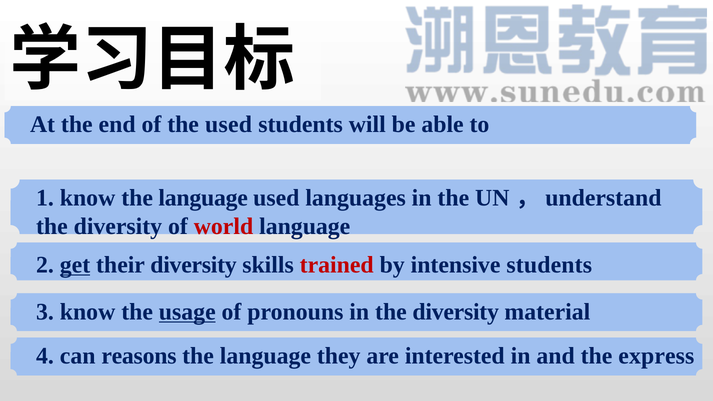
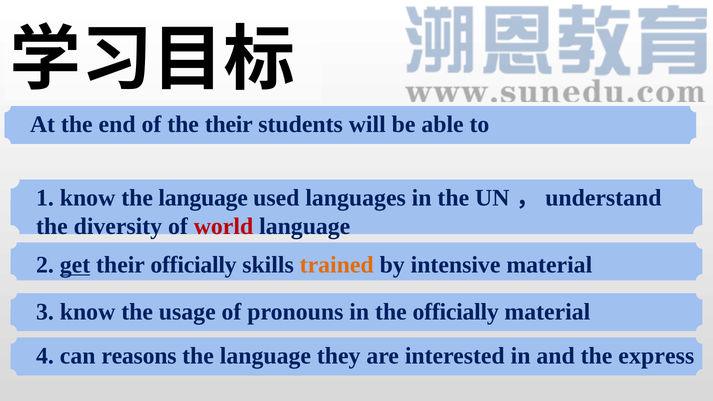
the used: used -> their
their diversity: diversity -> officially
trained colour: red -> orange
intensive students: students -> material
usage underline: present -> none
in the diversity: diversity -> officially
